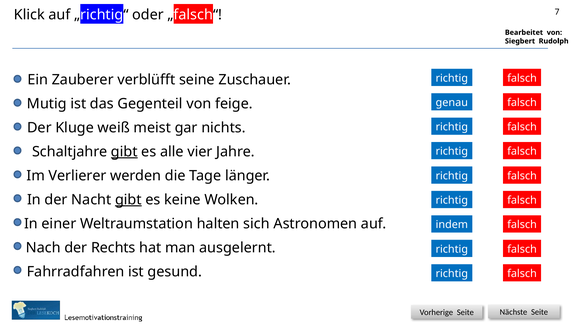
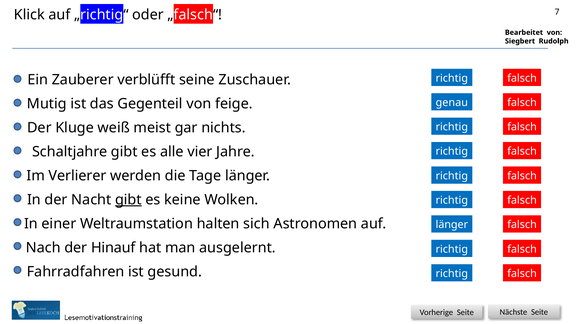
gibt at (124, 152) underline: present -> none
indem at (452, 225): indem -> länger
Rechts: Rechts -> Hinauf
